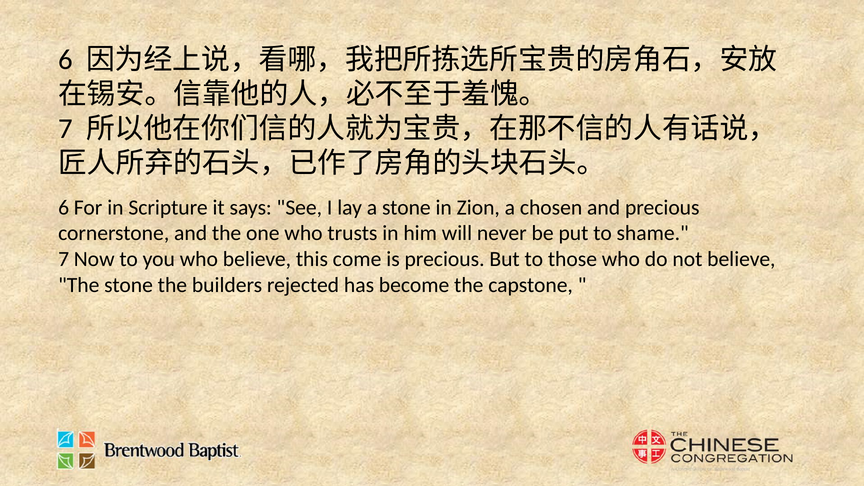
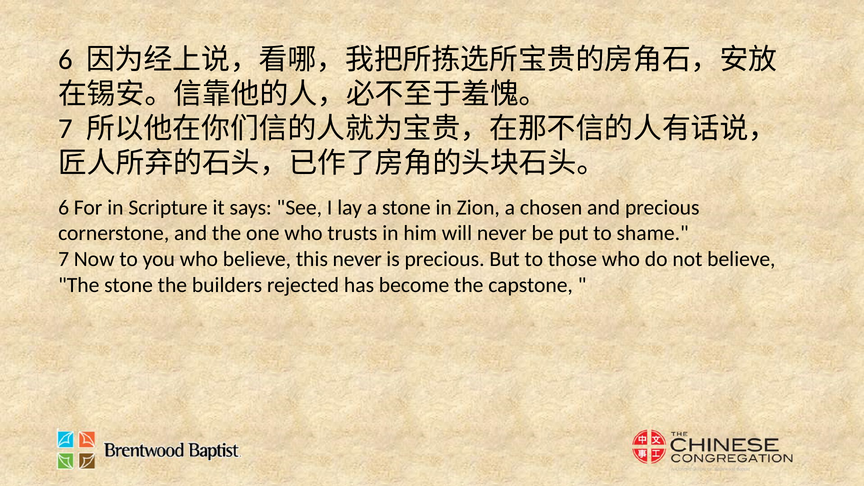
this come: come -> never
